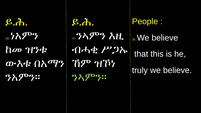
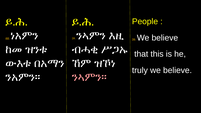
ንኣምን። colour: light green -> pink
